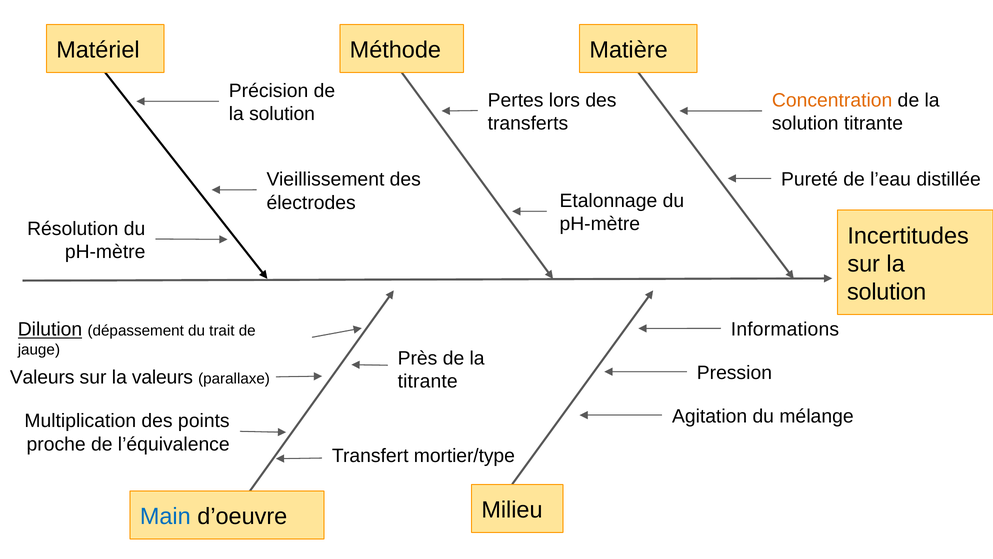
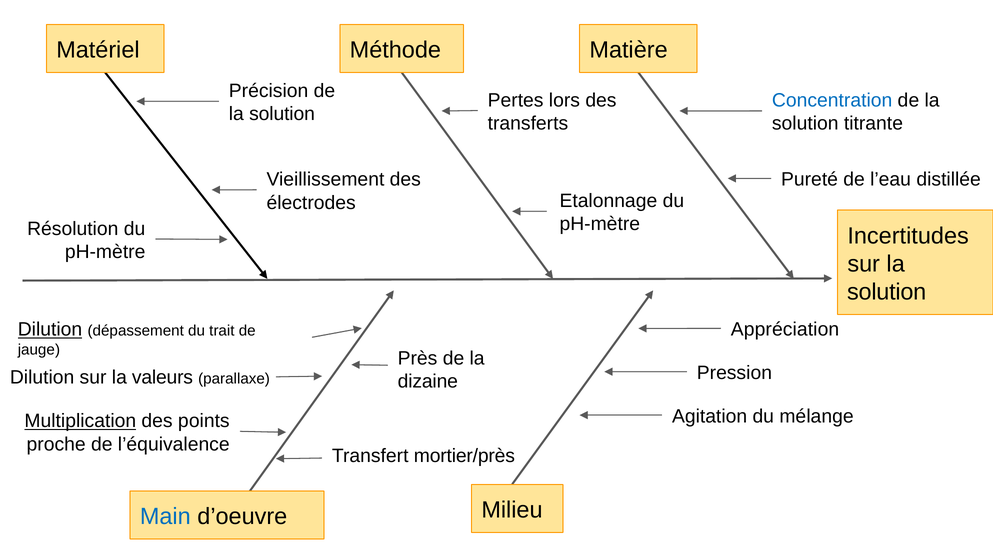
Concentration colour: orange -> blue
Informations: Informations -> Appréciation
Valeurs at (42, 377): Valeurs -> Dilution
titrante at (428, 381): titrante -> dizaine
Multiplication underline: none -> present
mortier/type: mortier/type -> mortier/près
